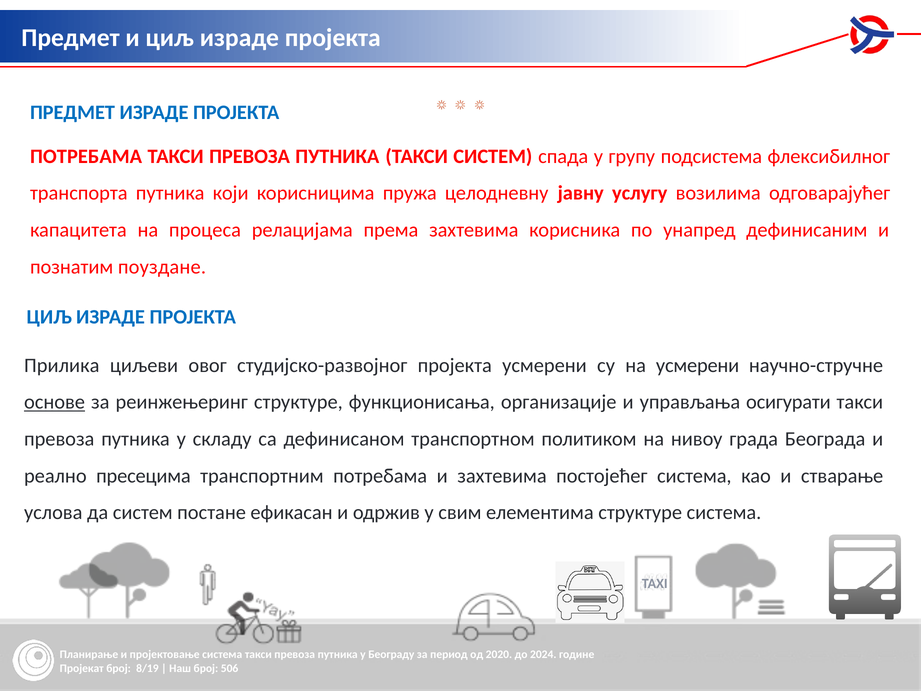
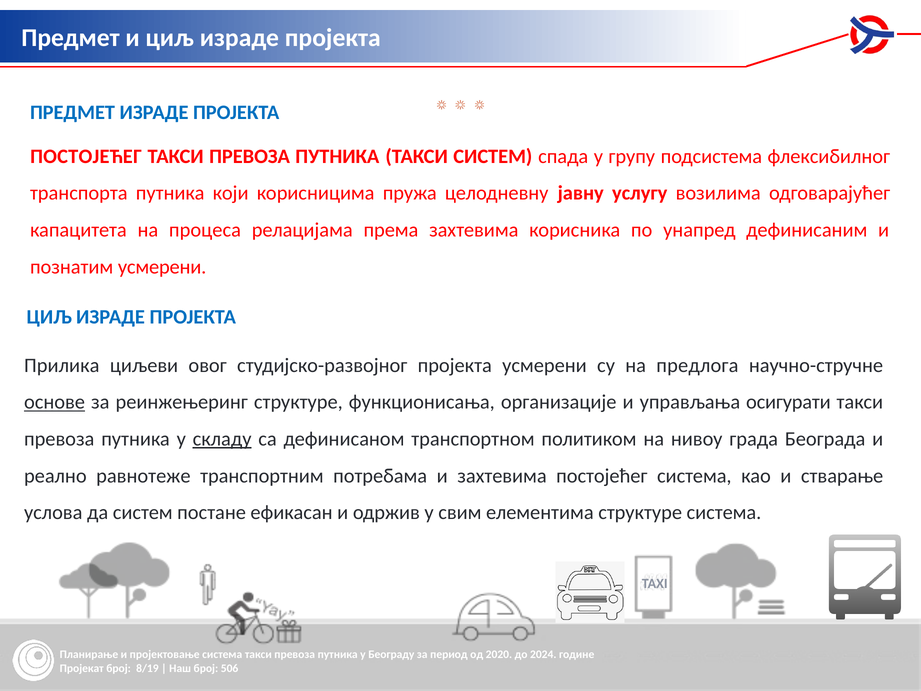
ПОТРЕБАМА at (86, 156): ПОТРЕБАМА -> ПОСТОЈЕЋЕГ
познатим поуздане: поуздане -> усмерени
на усмерени: усмерени -> предлога
складу underline: none -> present
пресецима: пресецима -> равнотеже
